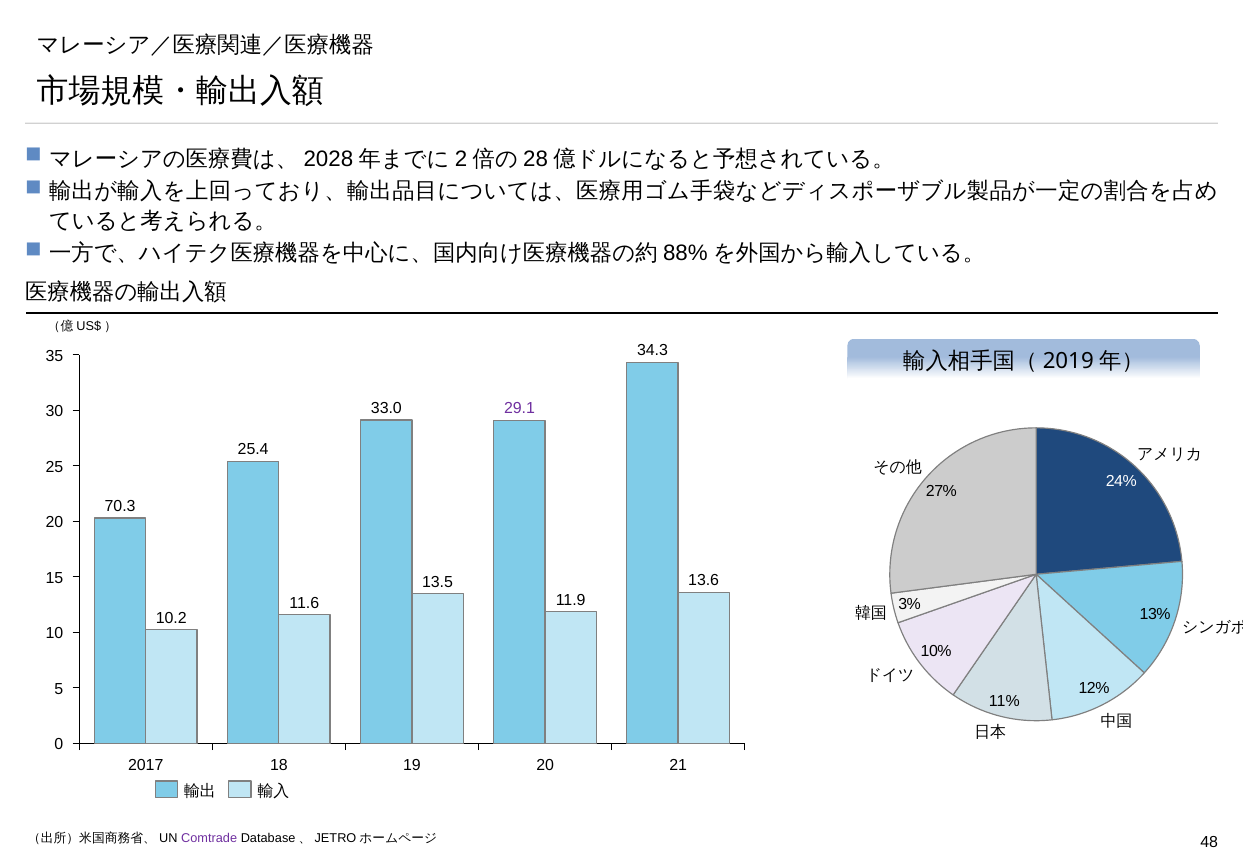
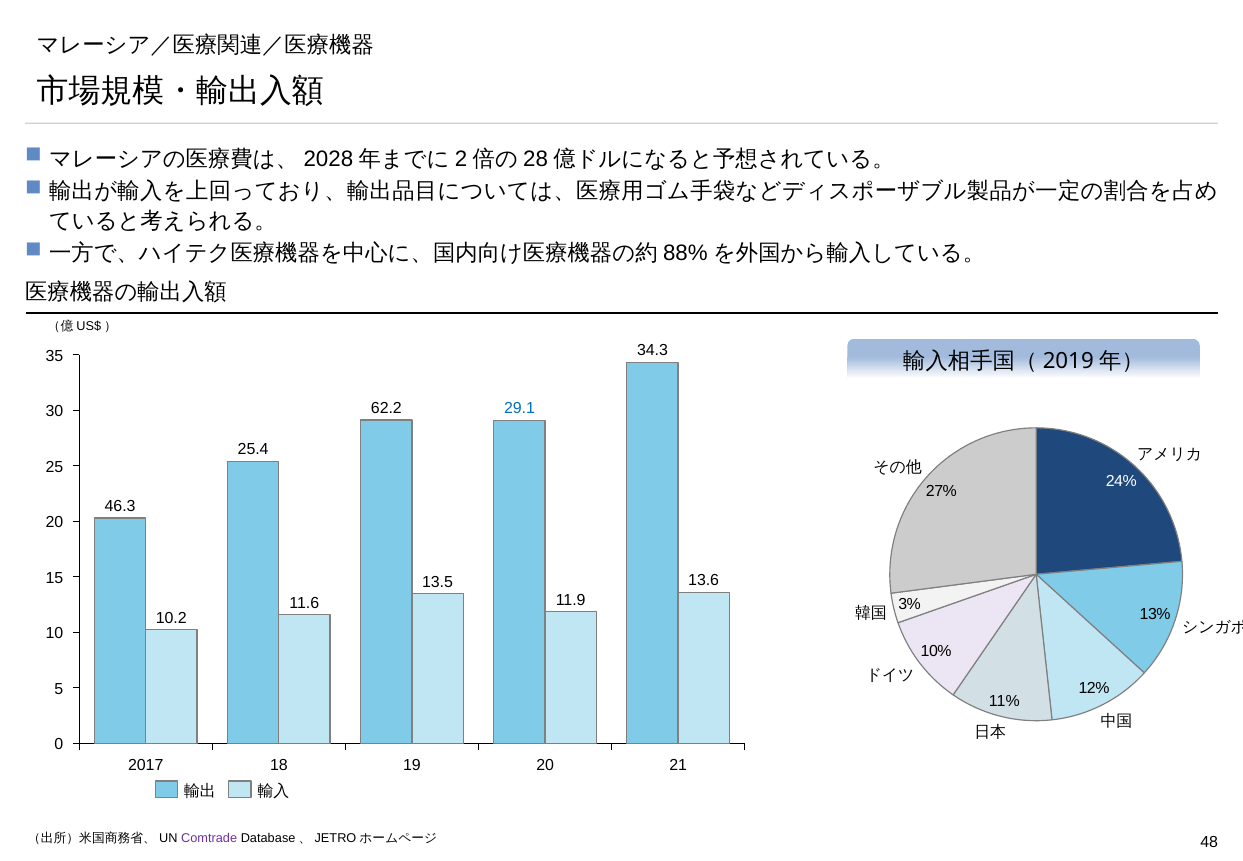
33.0: 33.0 -> 62.2
29.1 colour: purple -> blue
70.3: 70.3 -> 46.3
